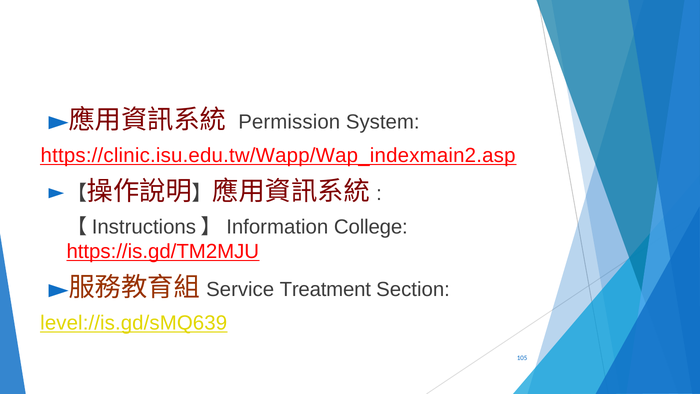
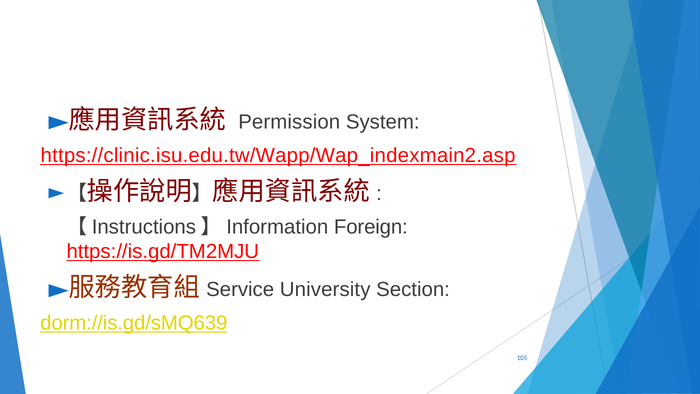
College: College -> Foreign
Treatment: Treatment -> University
level://is.gd/sMQ639: level://is.gd/sMQ639 -> dorm://is.gd/sMQ639
